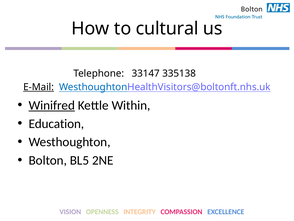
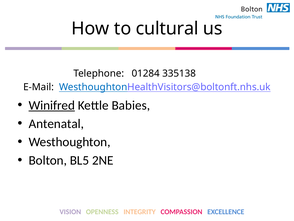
33147: 33147 -> 01284
E-Mail underline: present -> none
Within: Within -> Babies
Education: Education -> Antenatal
